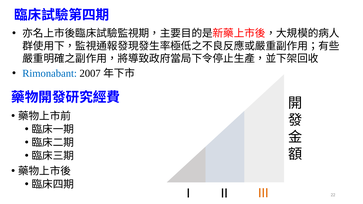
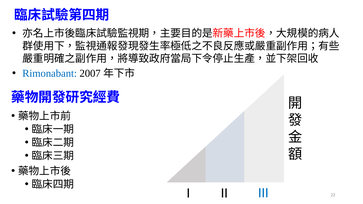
III colour: orange -> blue
